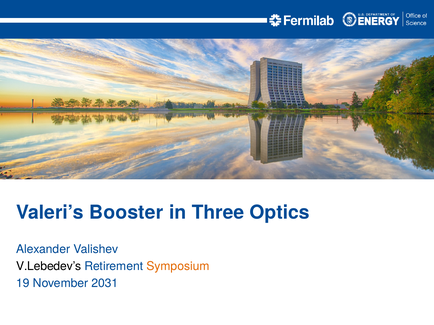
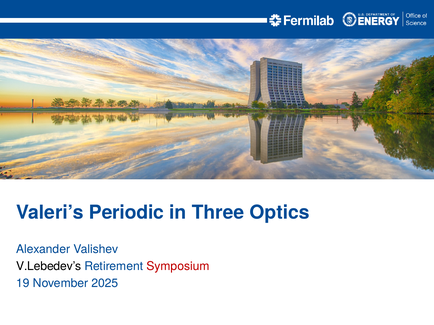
Booster: Booster -> Periodic
Symposium colour: orange -> red
2031: 2031 -> 2025
